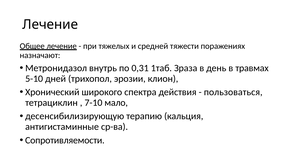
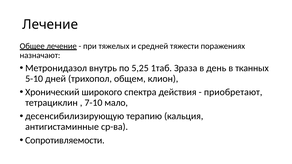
0,31: 0,31 -> 5,25
травмах: травмах -> тканных
эрозии: эрозии -> общем
пользоваться: пользоваться -> приобретают
